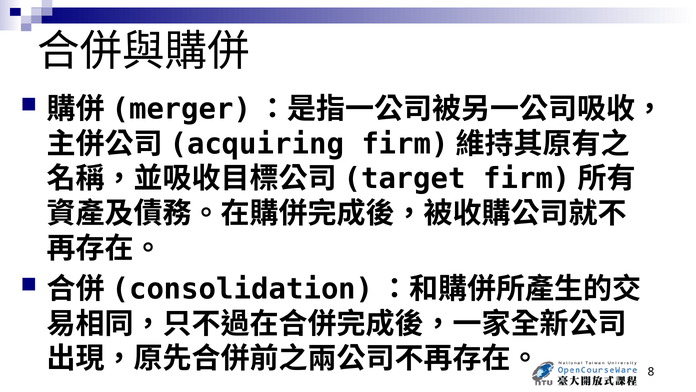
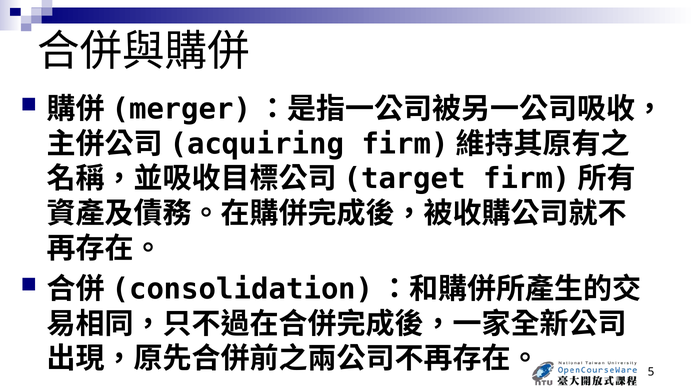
8: 8 -> 5
